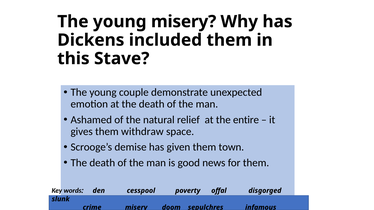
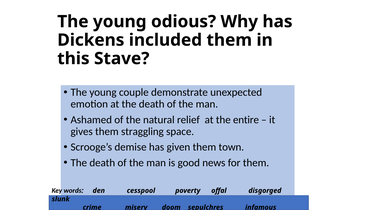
young misery: misery -> odious
withdraw: withdraw -> straggling
